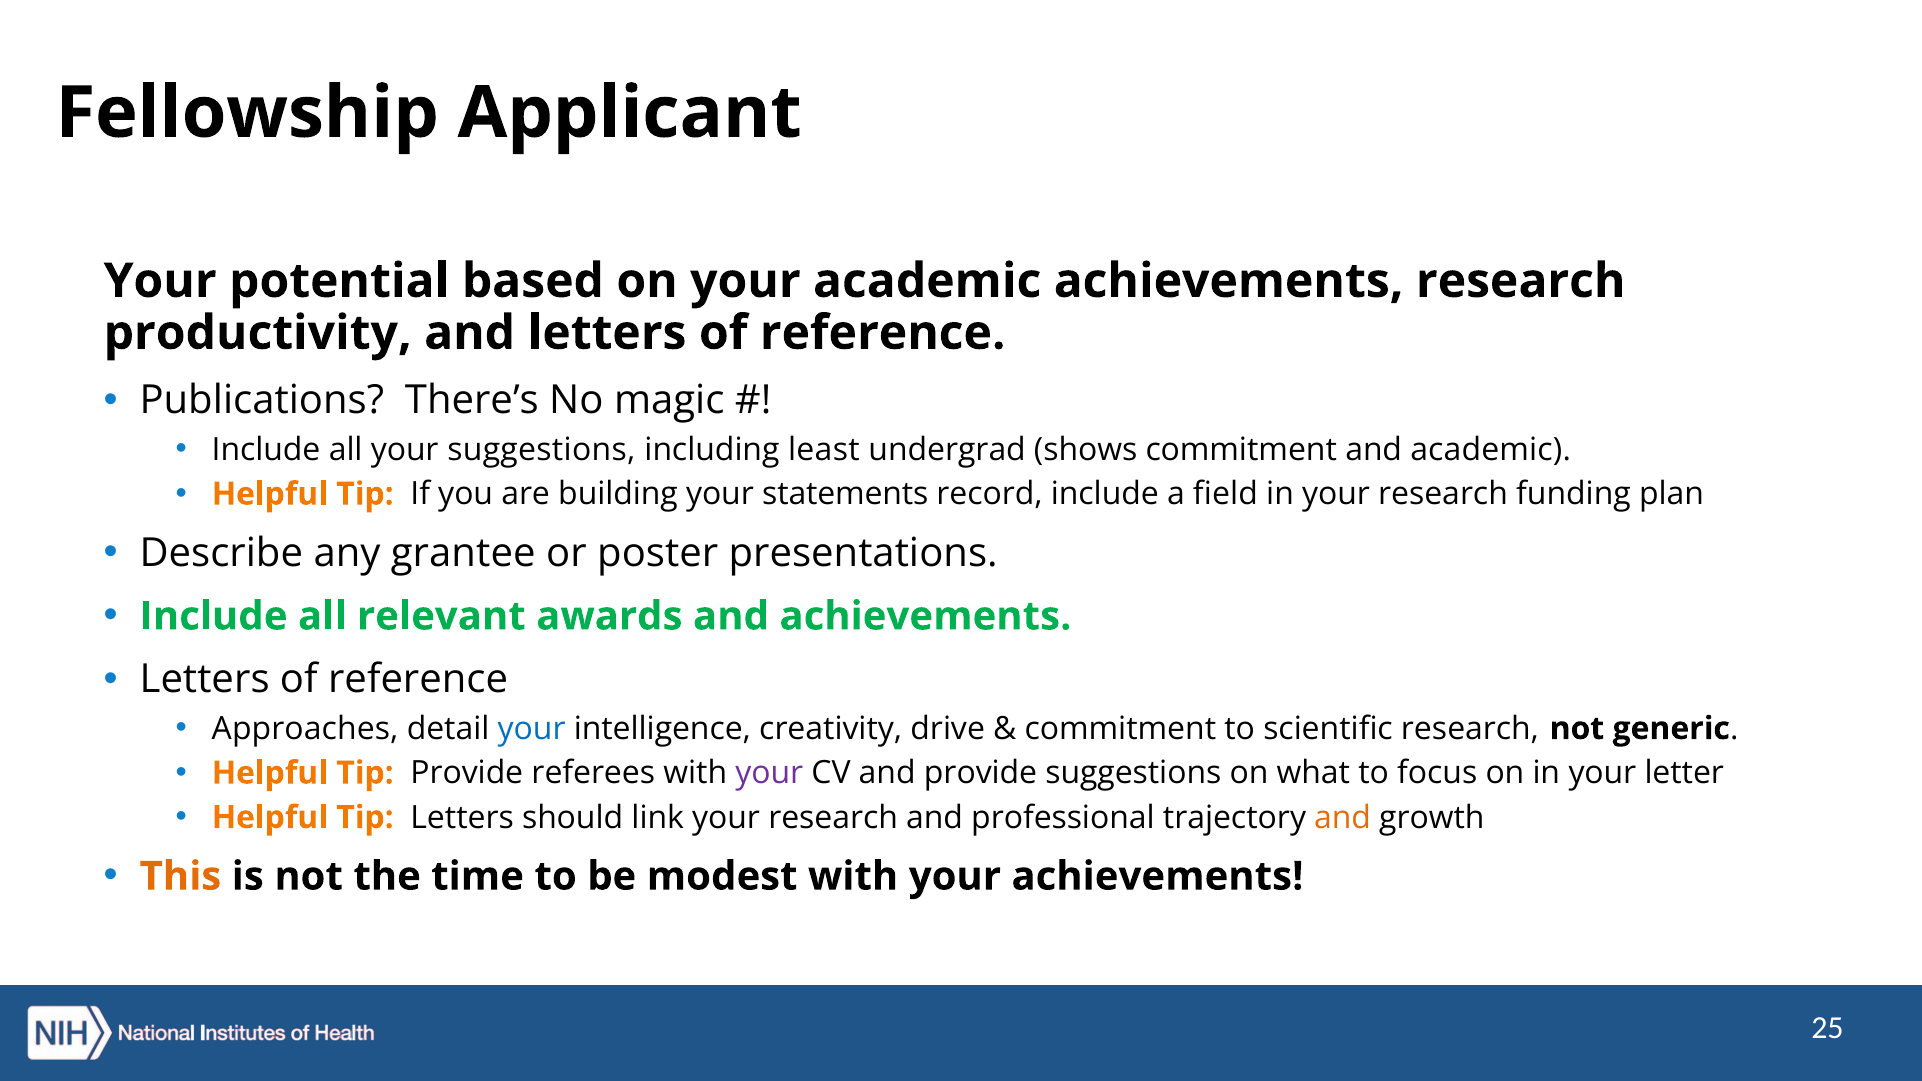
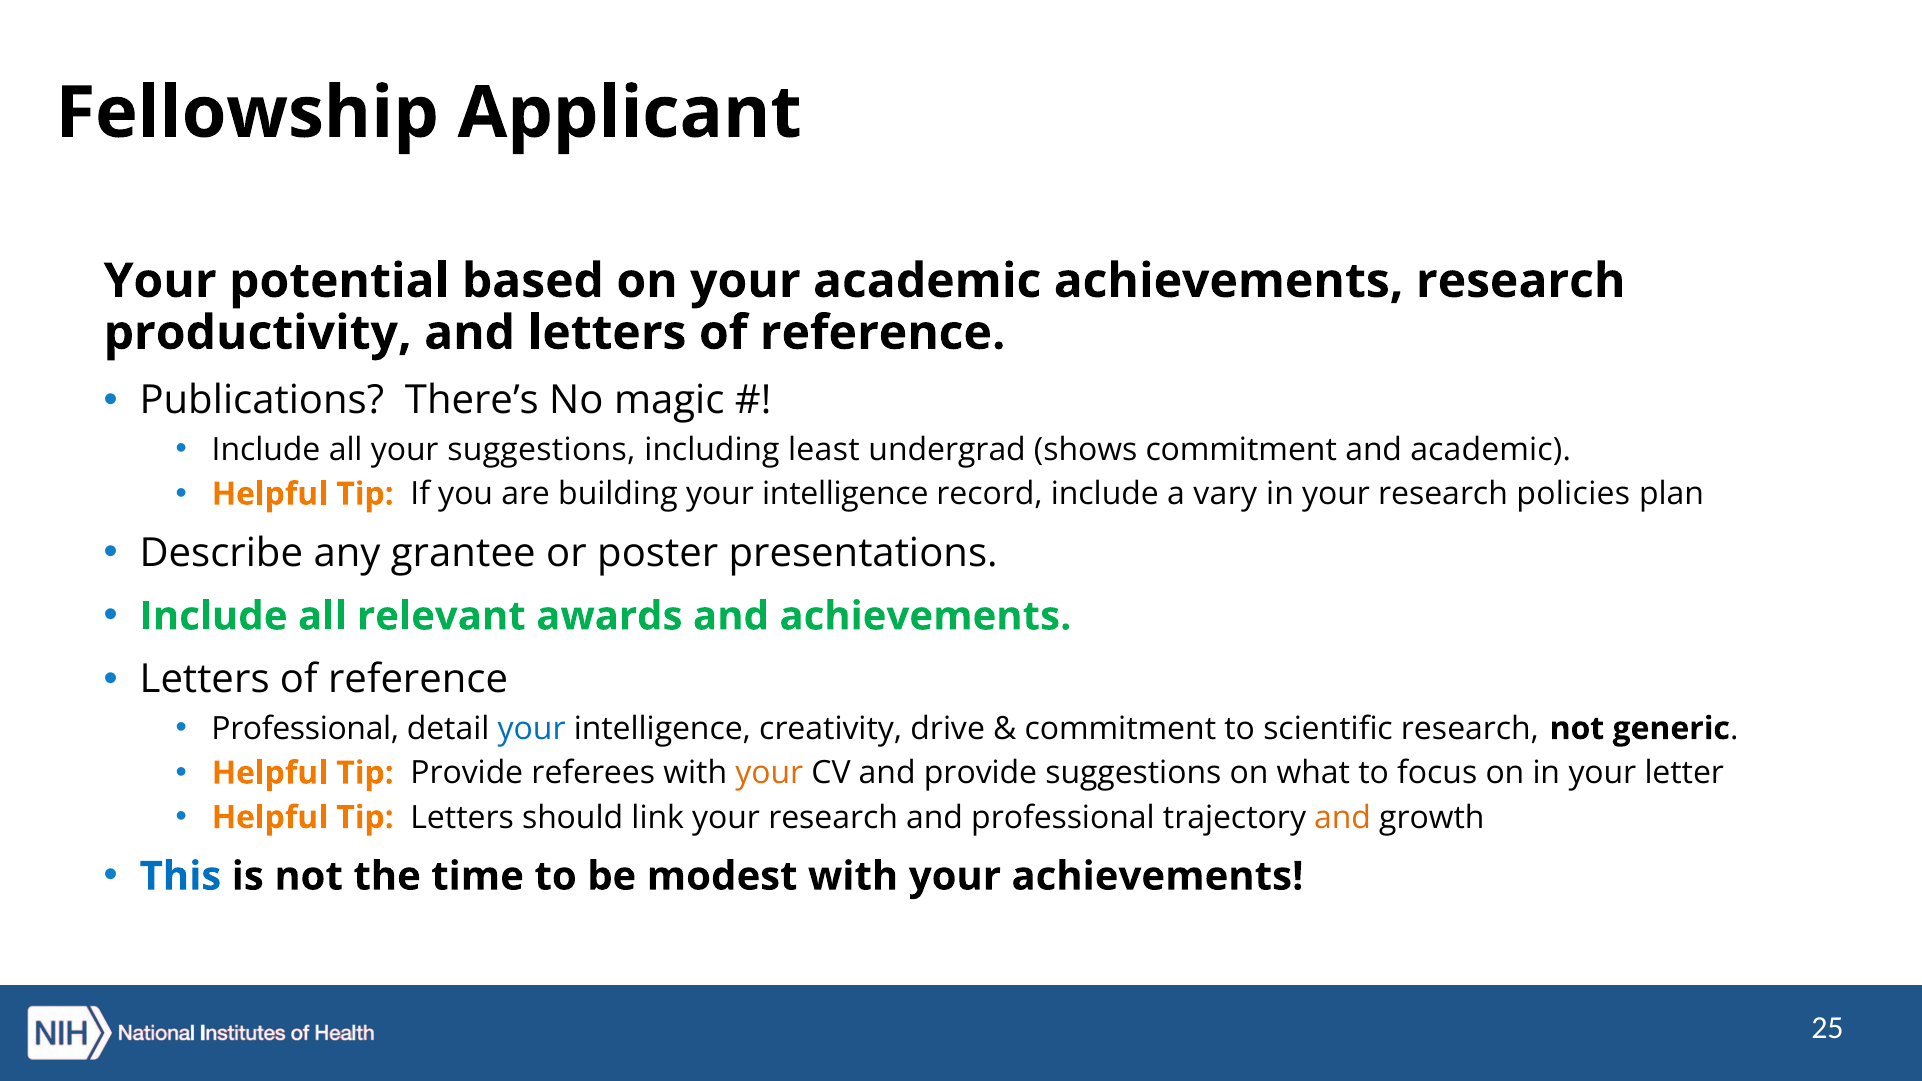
building your statements: statements -> intelligence
field: field -> vary
funding: funding -> policies
Approaches at (305, 729): Approaches -> Professional
your at (769, 773) colour: purple -> orange
This colour: orange -> blue
